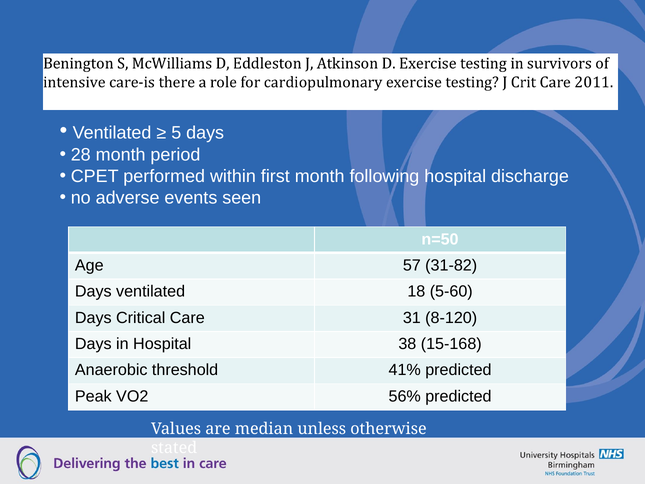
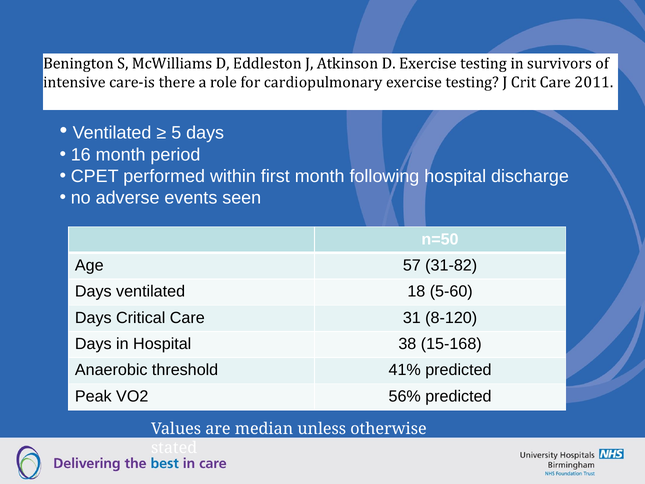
28: 28 -> 16
